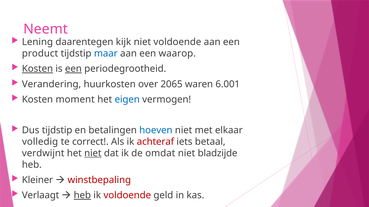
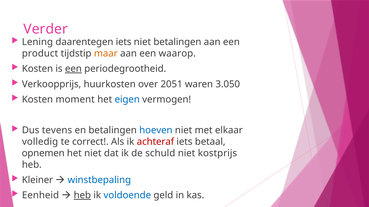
Neemt: Neemt -> Verder
daarentegen kijk: kijk -> iets
niet voldoende: voldoende -> betalingen
maar colour: blue -> orange
Kosten at (37, 69) underline: present -> none
Verandering: Verandering -> Verkoopprijs
2065: 2065 -> 2051
6.001: 6.001 -> 3.050
Dus tijdstip: tijdstip -> tevens
verdwijnt: verdwijnt -> opnemen
niet at (93, 154) underline: present -> none
omdat: omdat -> schuld
bladzijde: bladzijde -> kostprijs
winstbepaling colour: red -> blue
Verlaagt: Verlaagt -> Eenheid
voldoende at (127, 196) colour: red -> blue
